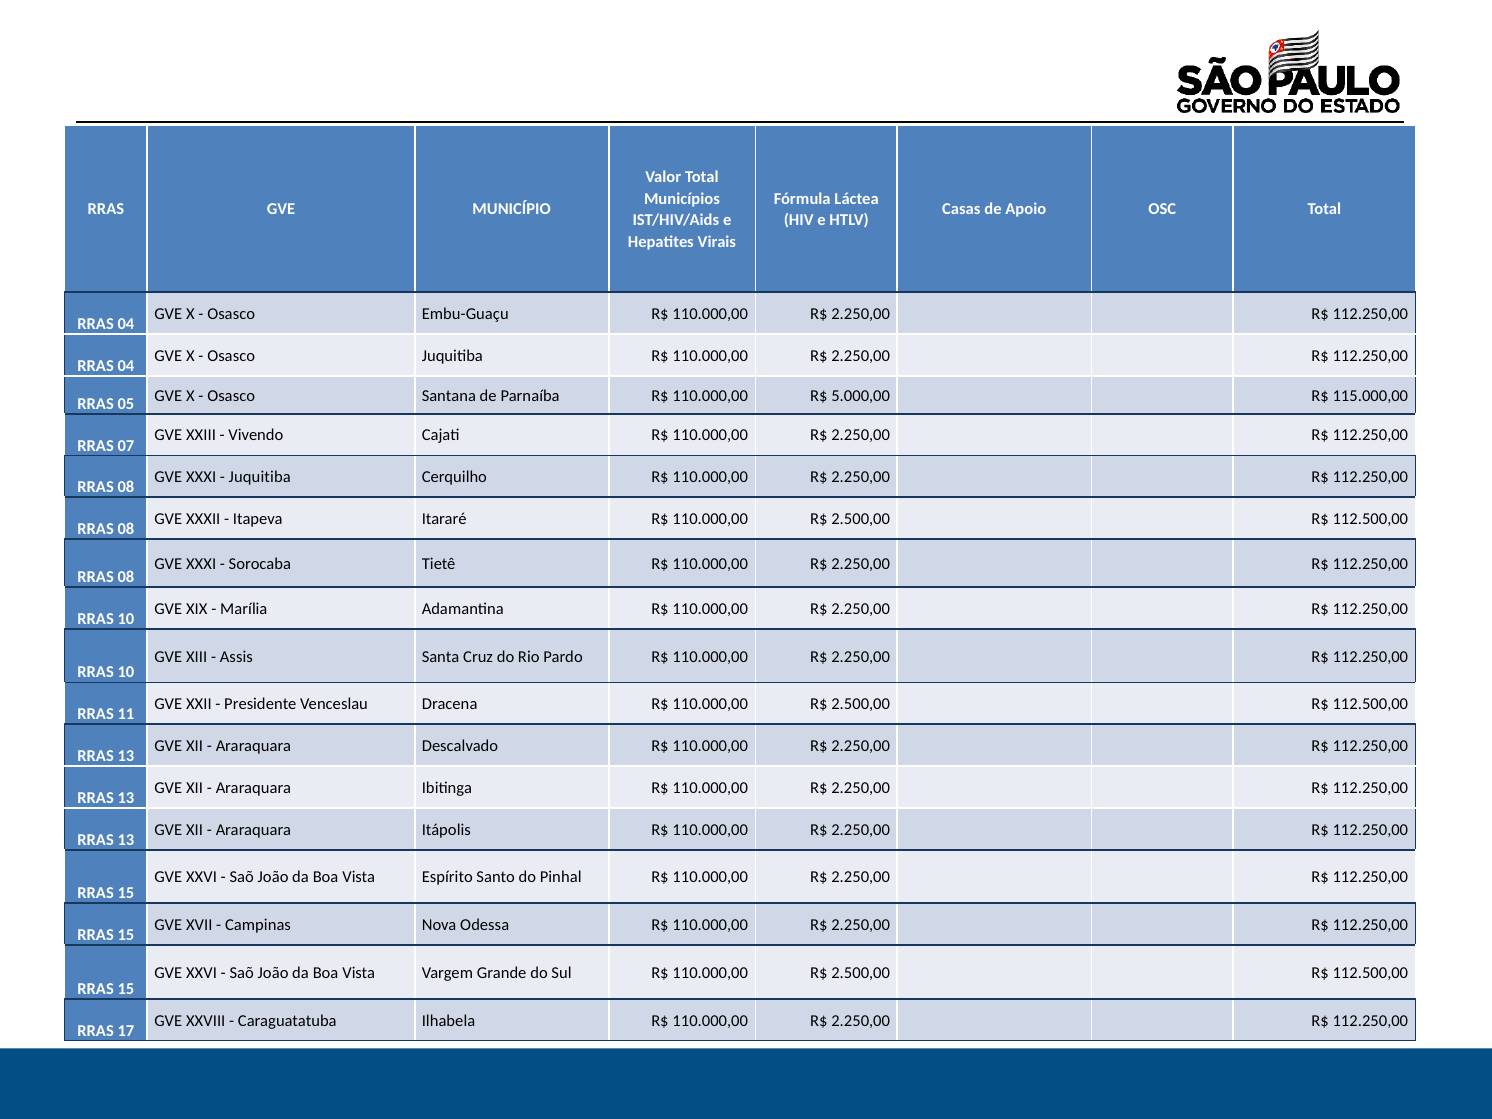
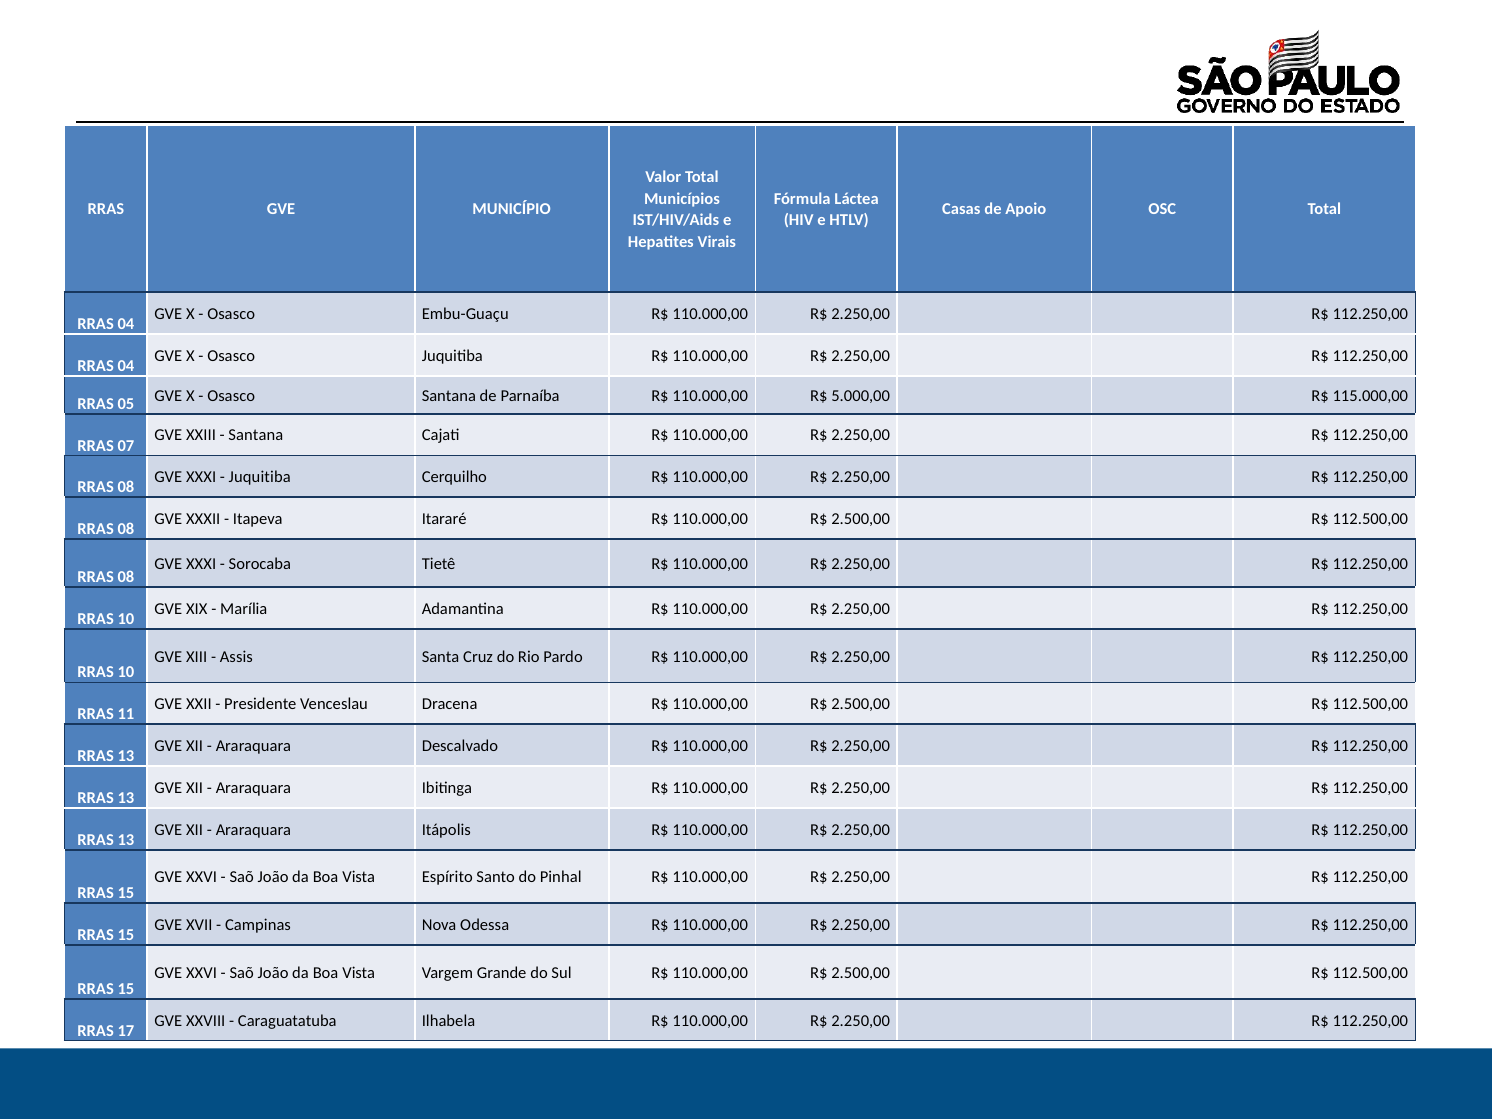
Vivendo at (256, 435): Vivendo -> Santana
